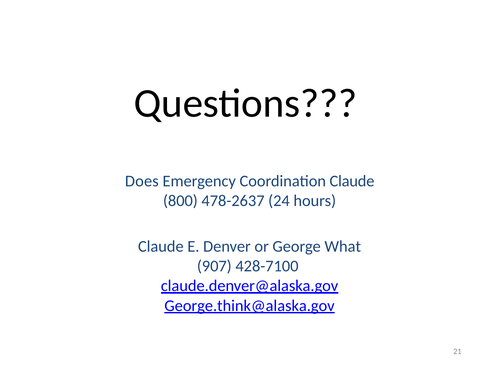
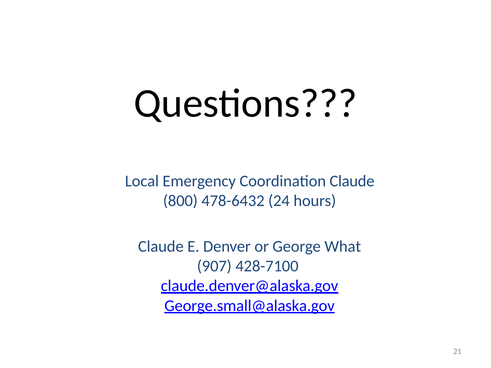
Does: Does -> Local
478-2637: 478-2637 -> 478-6432
George.think@alaska.gov: George.think@alaska.gov -> George.small@alaska.gov
